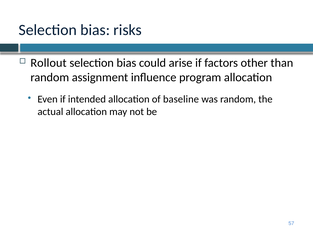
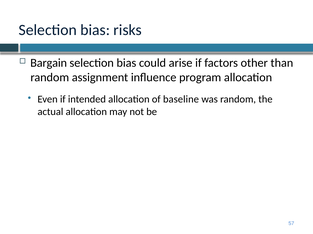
Rollout: Rollout -> Bargain
